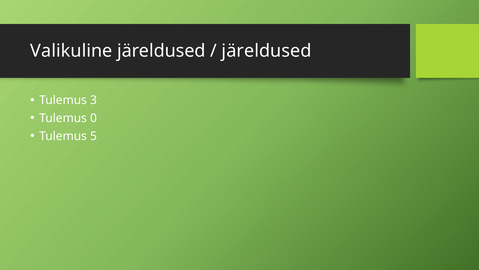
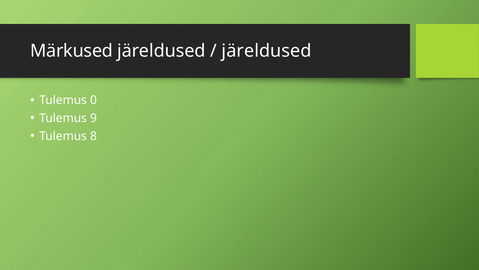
Valikuline: Valikuline -> Märkused
3: 3 -> 0
0: 0 -> 9
5: 5 -> 8
